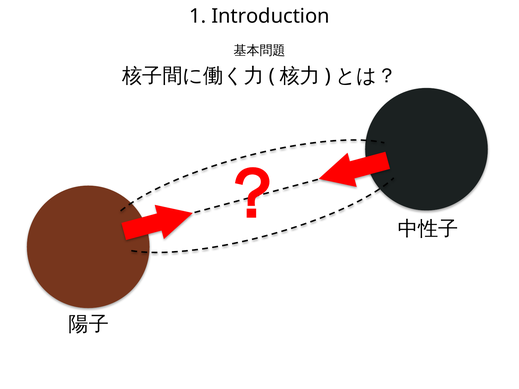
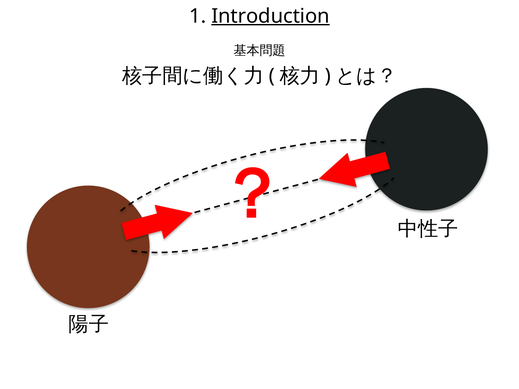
Introduction underline: none -> present
